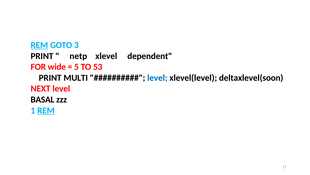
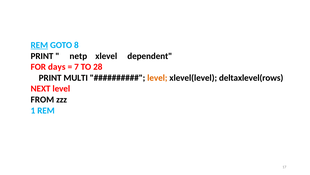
3: 3 -> 8
wide: wide -> days
5: 5 -> 7
53: 53 -> 28
level at (157, 78) colour: blue -> orange
deltaxlevel(soon: deltaxlevel(soon -> deltaxlevel(rows
BASAL: BASAL -> FROM
REM at (46, 110) underline: present -> none
